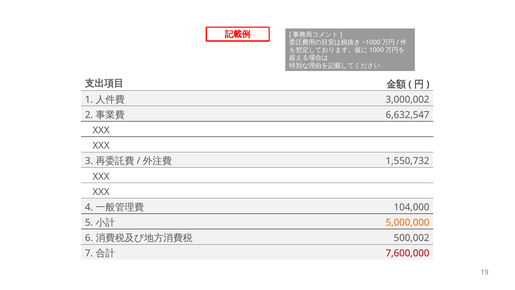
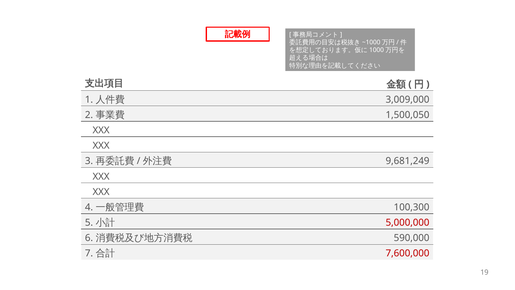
3,000,002: 3,000,002 -> 3,009,000
6,632,547: 6,632,547 -> 1,500,050
1,550,732: 1,550,732 -> 9,681,249
104,000: 104,000 -> 100,300
5,000,000 colour: orange -> red
500,002: 500,002 -> 590,000
